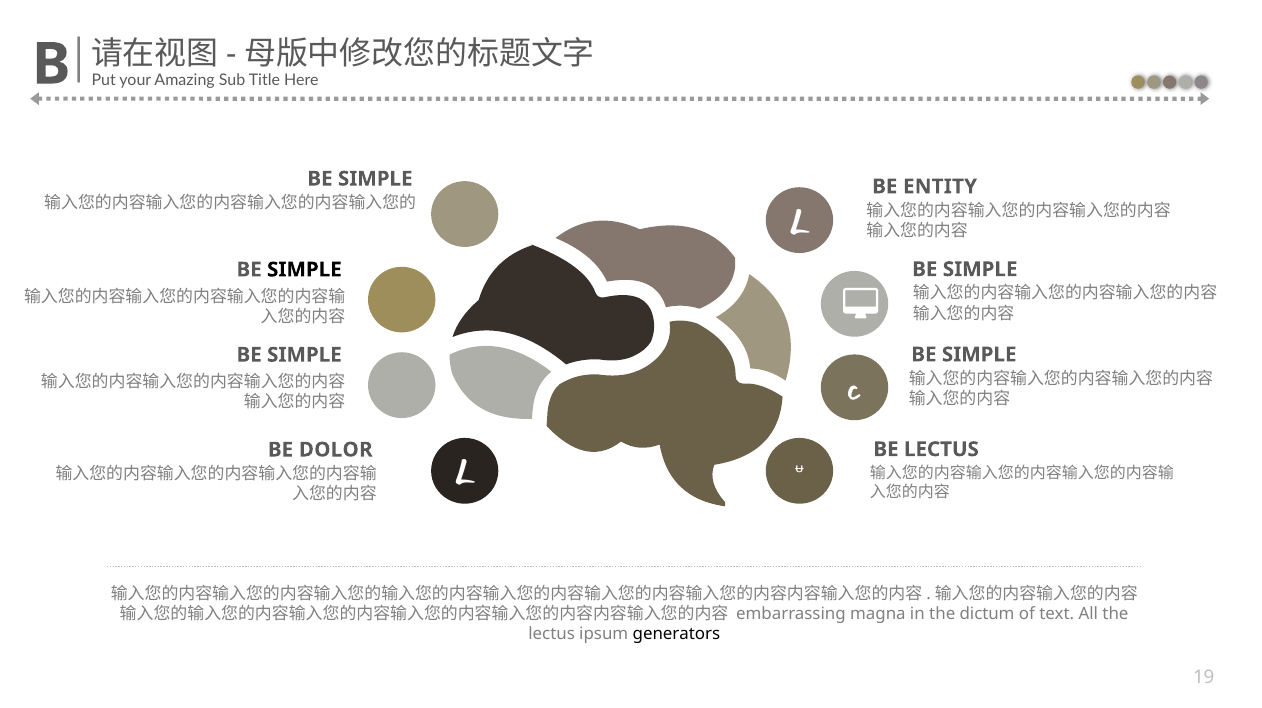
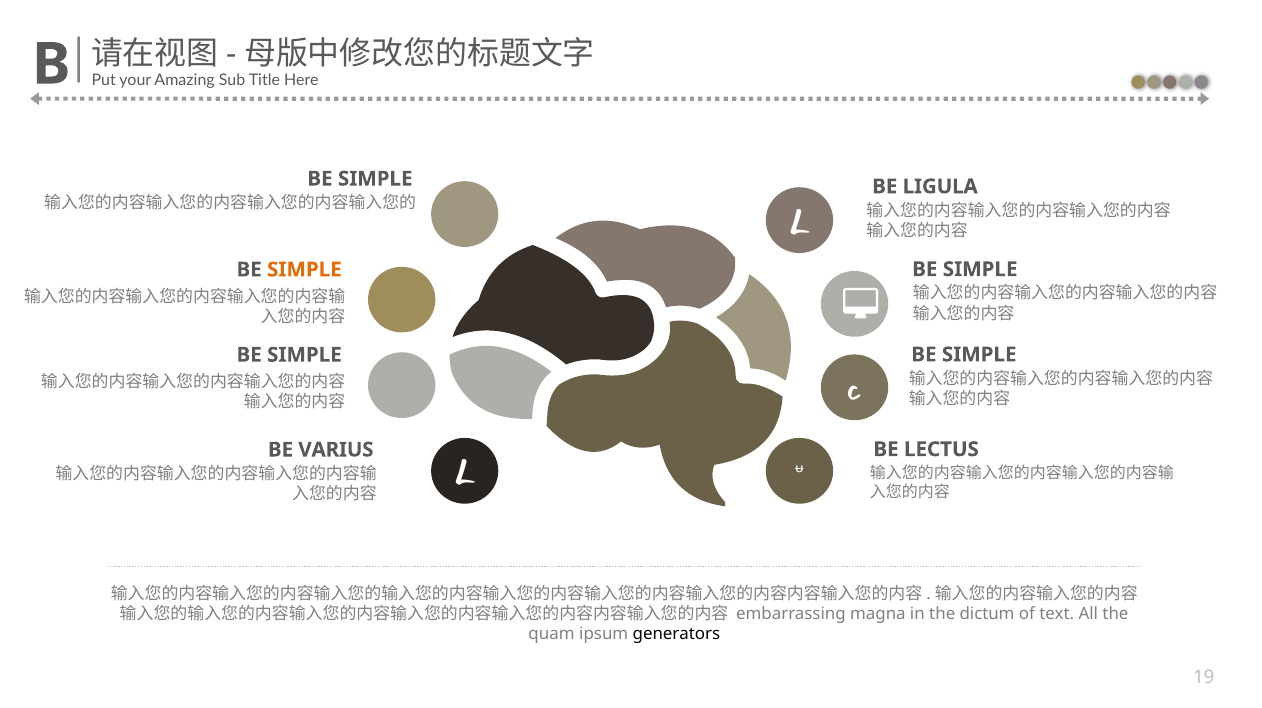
ENTITY: ENTITY -> LIGULA
SIMPLE at (304, 270) colour: black -> orange
DOLOR: DOLOR -> VARIUS
lectus at (552, 634): lectus -> quam
